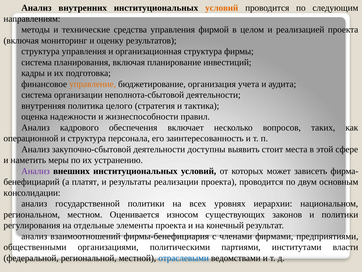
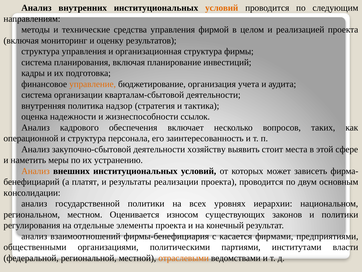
неполнота-сбытовой: неполнота-сбытовой -> кварталам-сбытовой
целого: целого -> надзор
правил: правил -> ссылок
доступны: доступны -> хозяйству
Анализ at (36, 171) colour: purple -> orange
членами: членами -> касается
отраслевыми colour: blue -> orange
